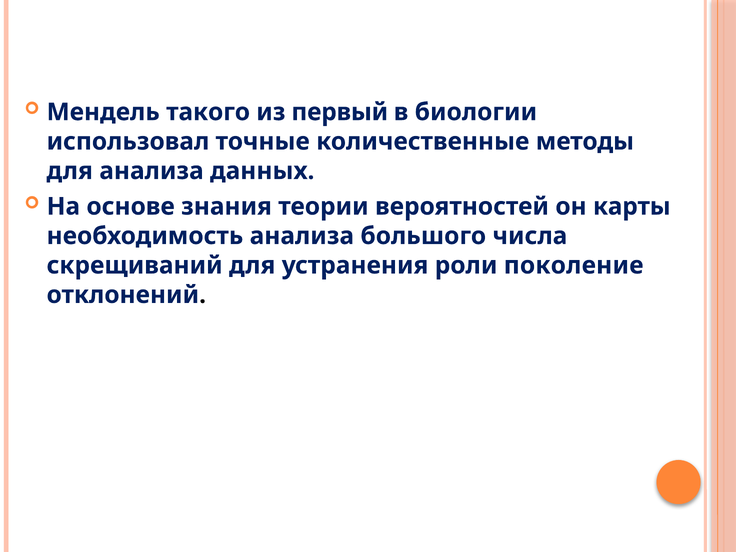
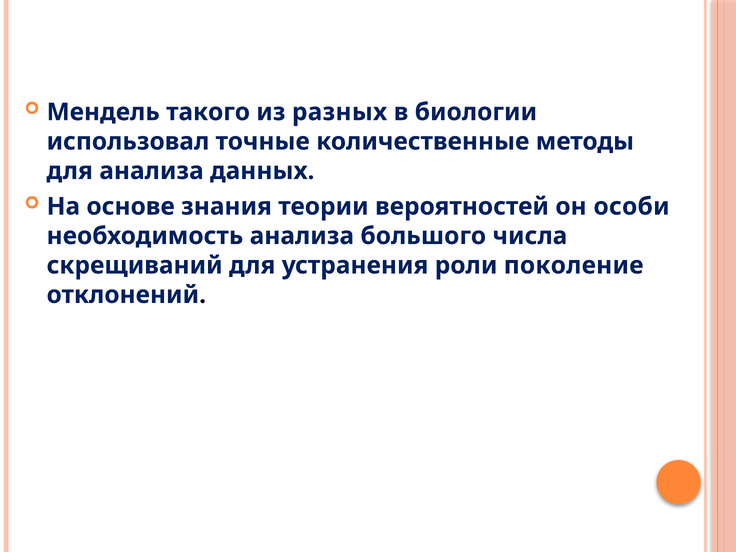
первый: первый -> разных
карты: карты -> особи
